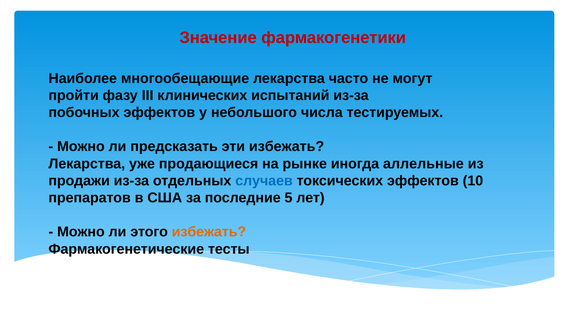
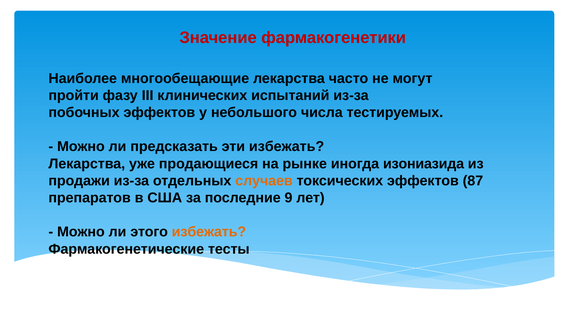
аллельные: аллельные -> изониазида
случаев colour: blue -> orange
10: 10 -> 87
5: 5 -> 9
